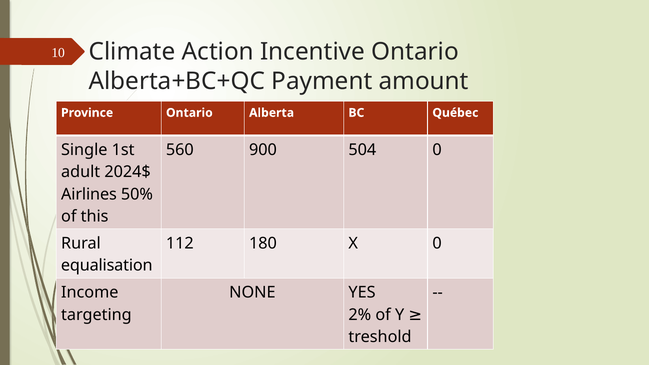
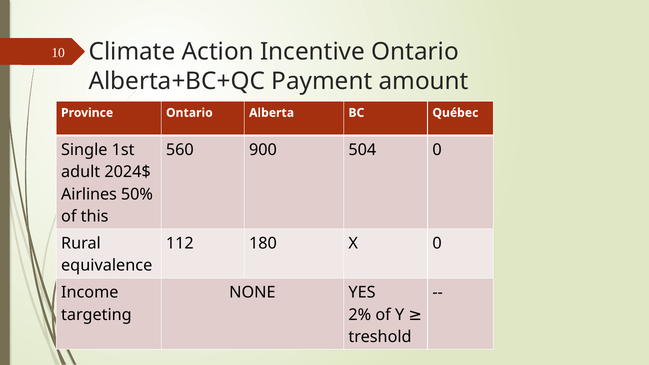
equalisation: equalisation -> equivalence
